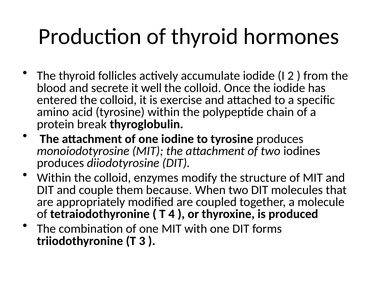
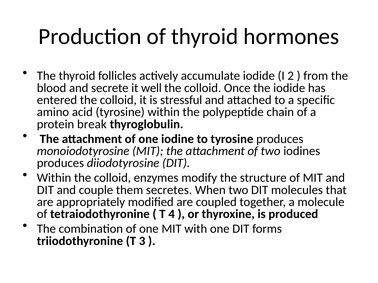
exercise: exercise -> stressful
because: because -> secretes
